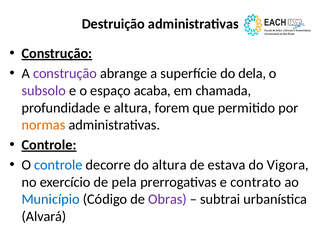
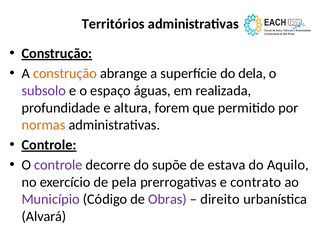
Destruição: Destruição -> Territórios
construção at (65, 73) colour: purple -> orange
acaba: acaba -> águas
chamada: chamada -> realizada
controle at (58, 165) colour: blue -> purple
do altura: altura -> supõe
Vigora: Vigora -> Aquilo
Município colour: blue -> purple
subtrai: subtrai -> direito
